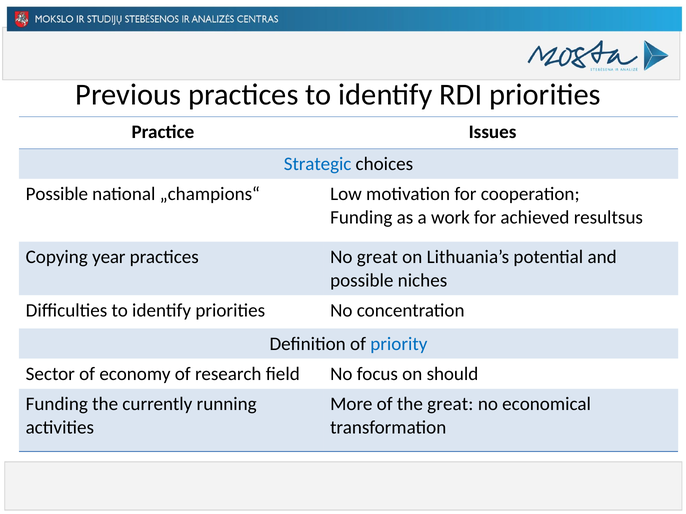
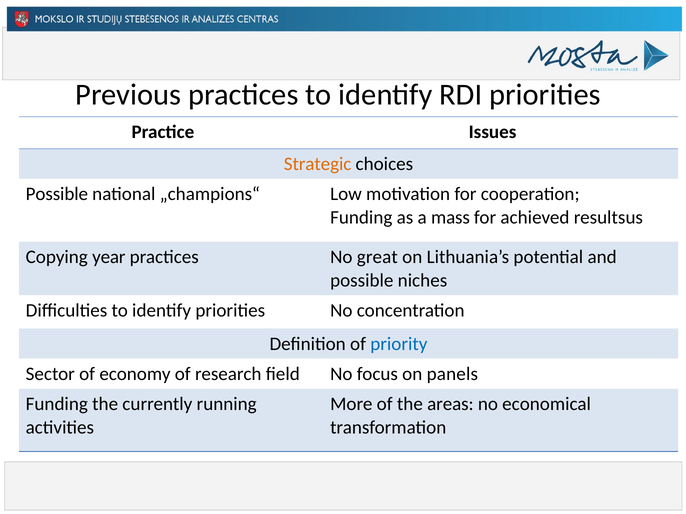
Strategic colour: blue -> orange
work: work -> mass
should: should -> panels
the great: great -> areas
